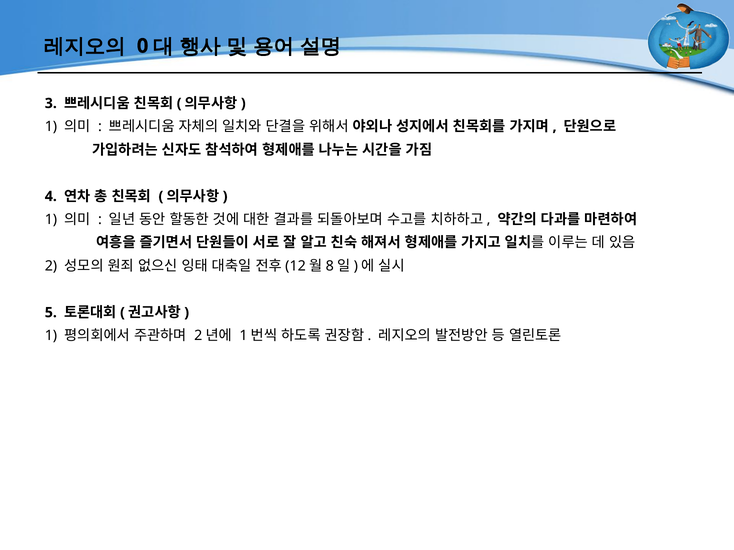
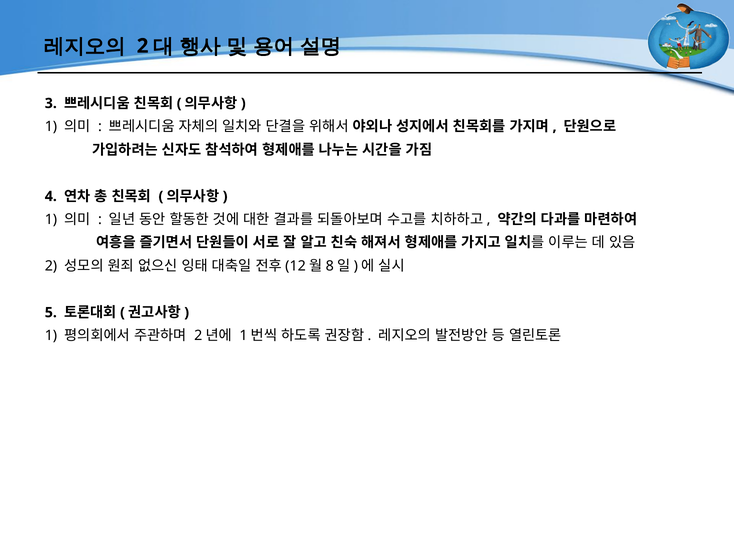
0 at (143, 46): 0 -> 2
